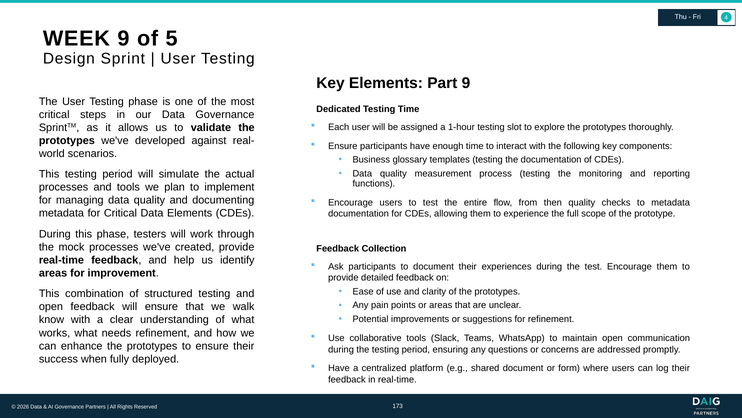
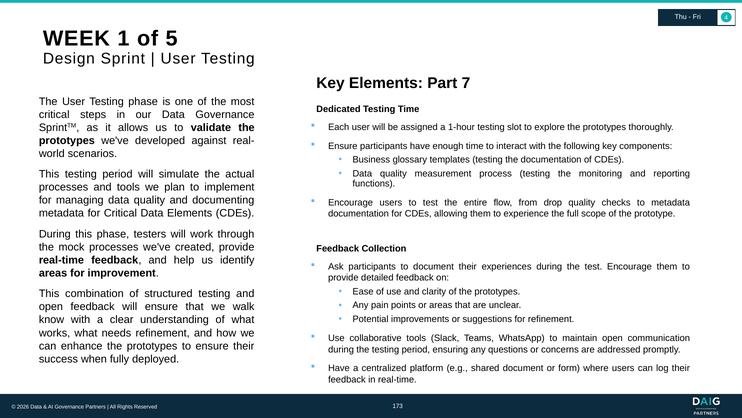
WEEK 9: 9 -> 1
Part 9: 9 -> 7
then: then -> drop
